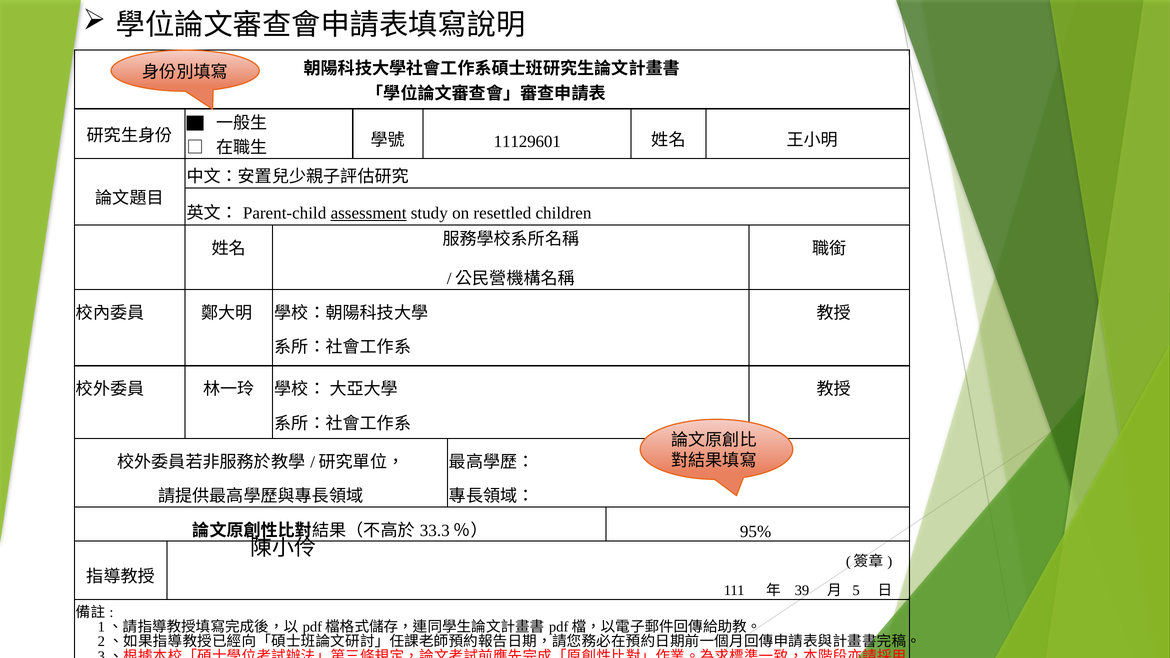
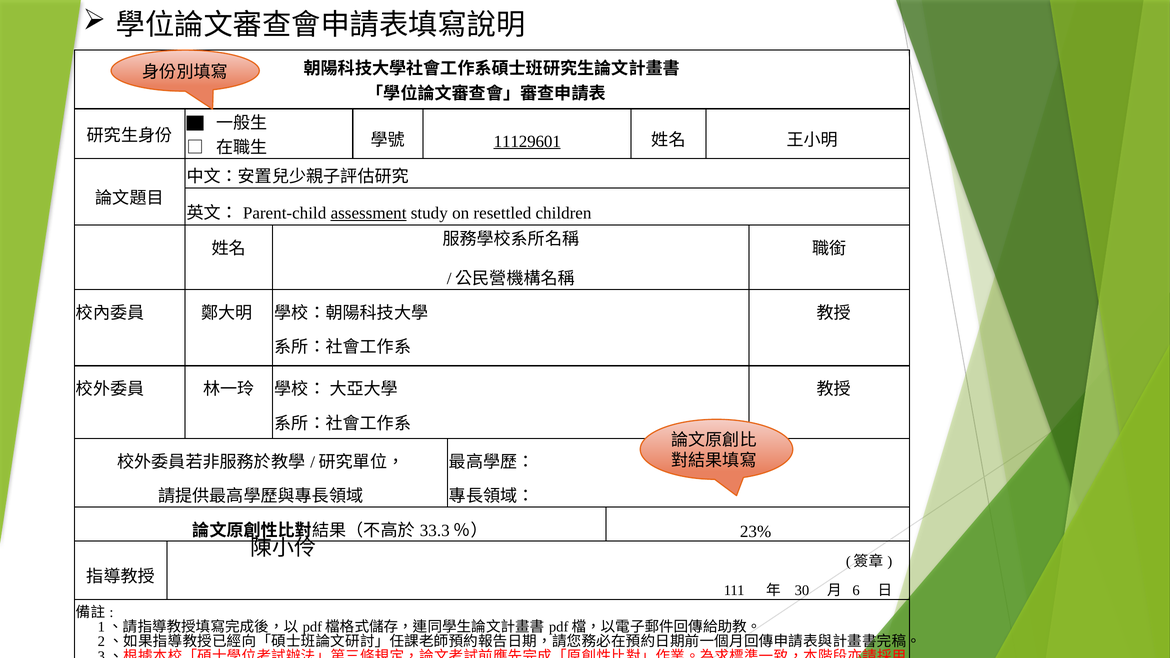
11129601 underline: none -> present
95%: 95% -> 23%
39: 39 -> 30
5: 5 -> 6
